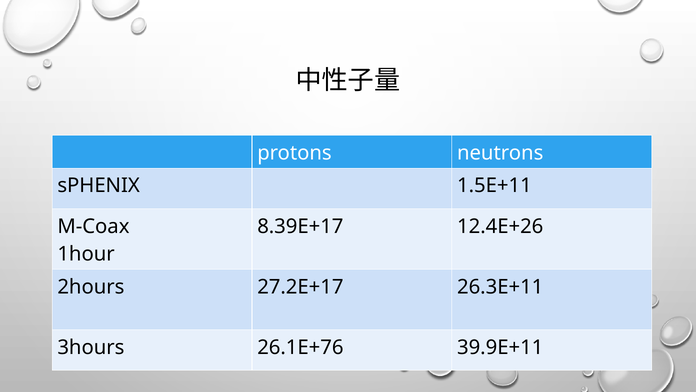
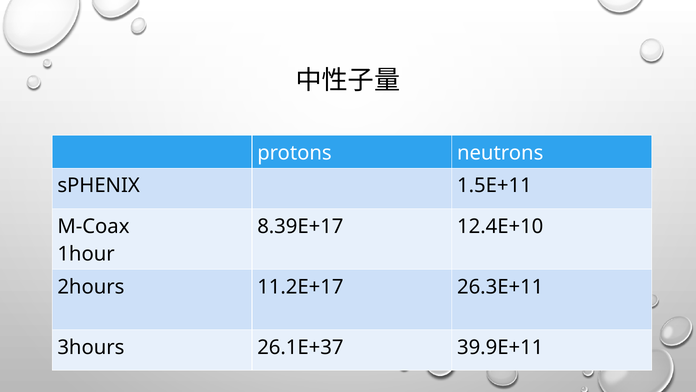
12.4E+26: 12.4E+26 -> 12.4E+10
27.2E+17: 27.2E+17 -> 11.2E+17
26.1E+76: 26.1E+76 -> 26.1E+37
